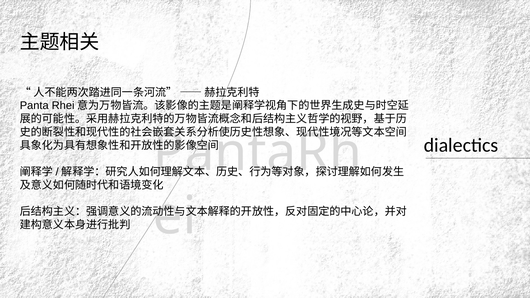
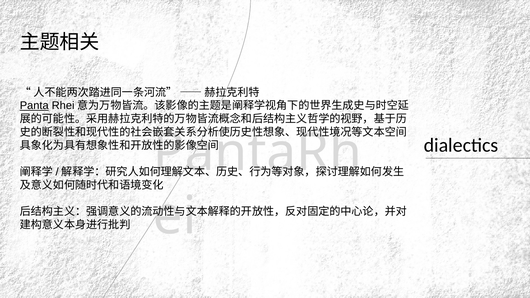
Panta underline: none -> present
